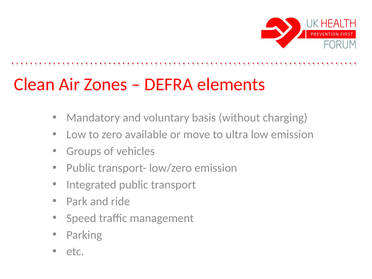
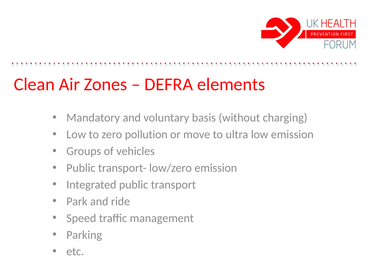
available: available -> pollution
